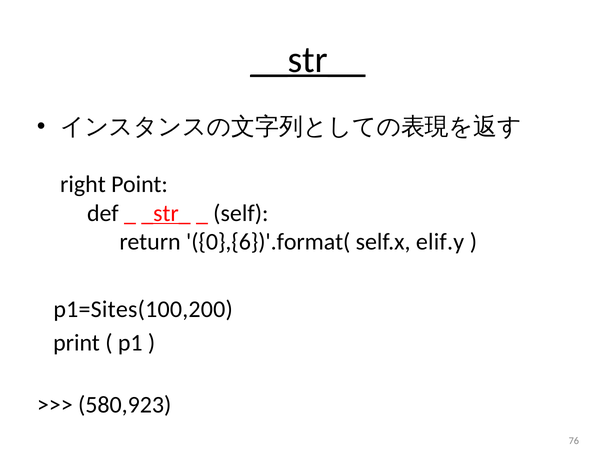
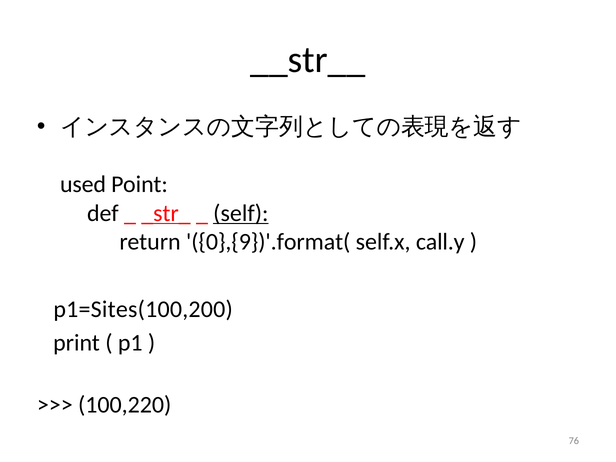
__str__ underline: present -> none
right: right -> used
self underline: none -> present
0},{6})'.format(: 0},{6})'.format( -> 0},{9})'.format(
elif.y: elif.y -> call.y
580,923: 580,923 -> 100,220
